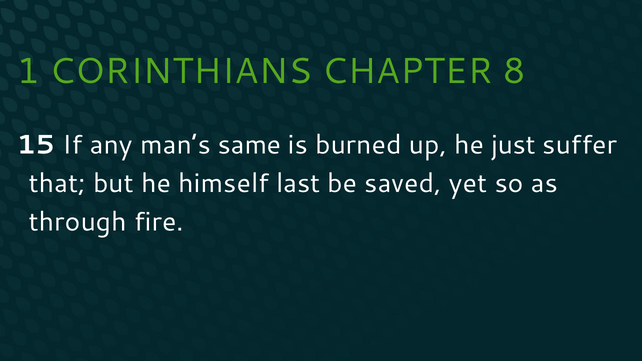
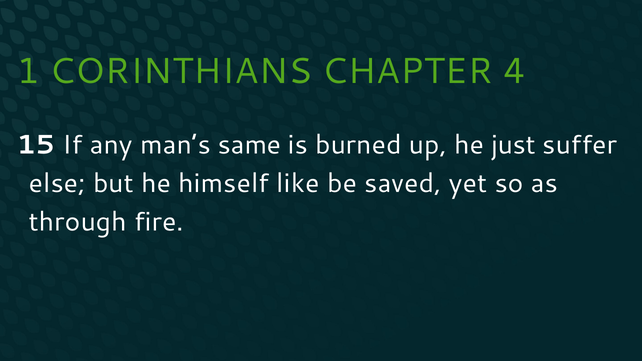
8: 8 -> 4
that: that -> else
last: last -> like
